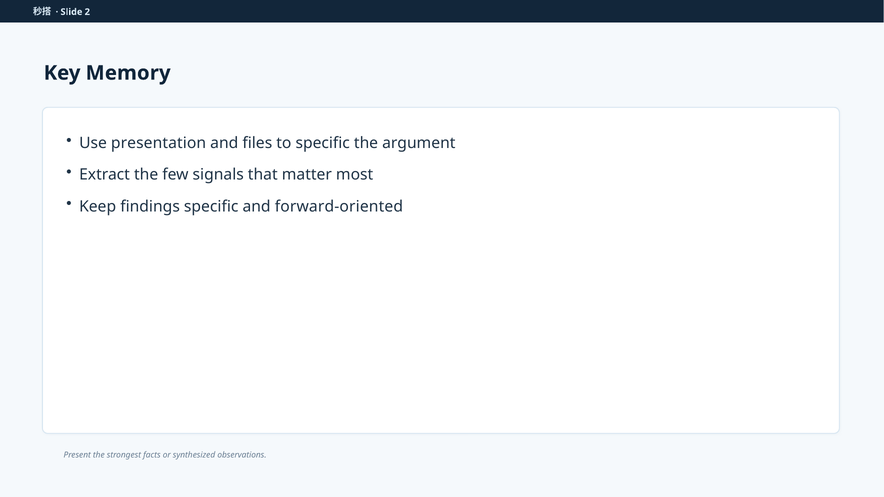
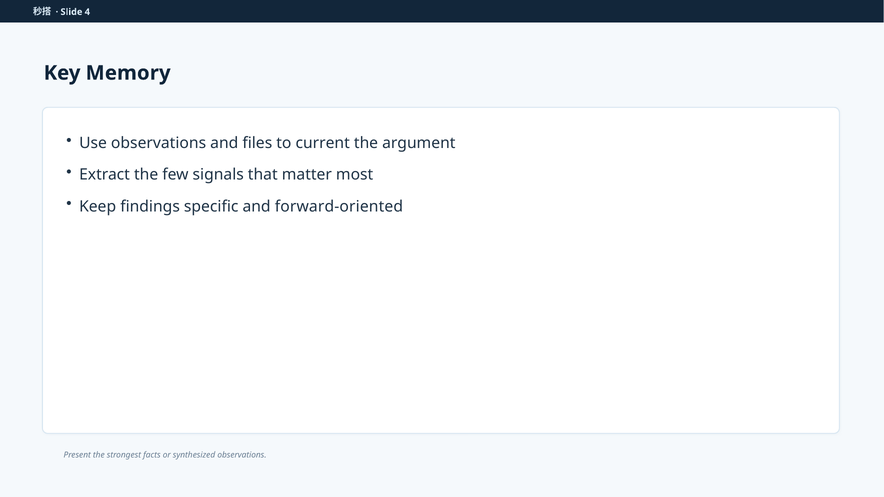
2: 2 -> 4
Use presentation: presentation -> observations
to specific: specific -> current
